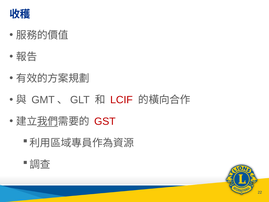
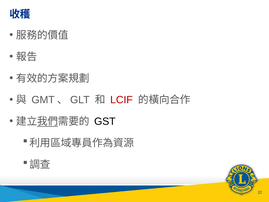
GST colour: red -> black
